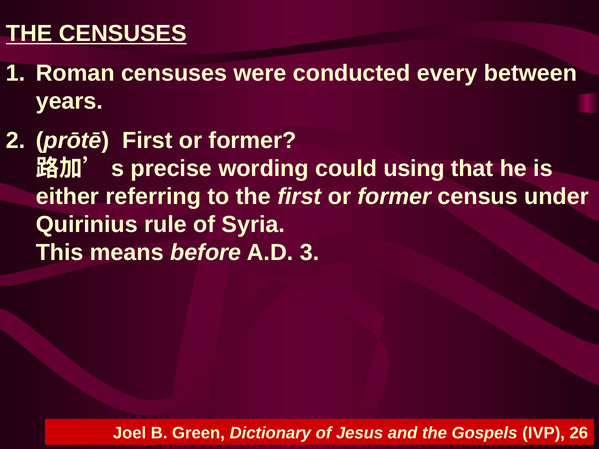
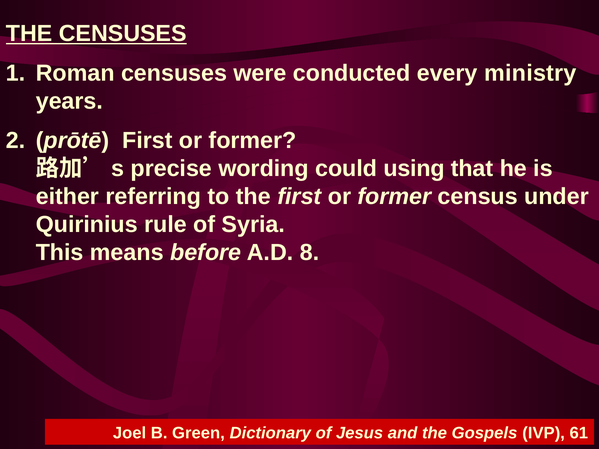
between: between -> ministry
3: 3 -> 8
26: 26 -> 61
